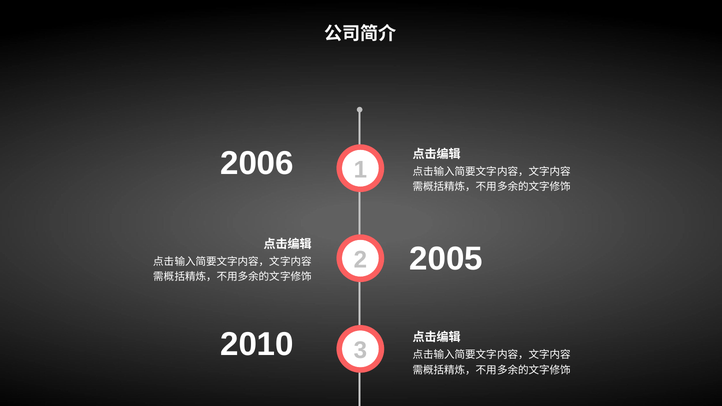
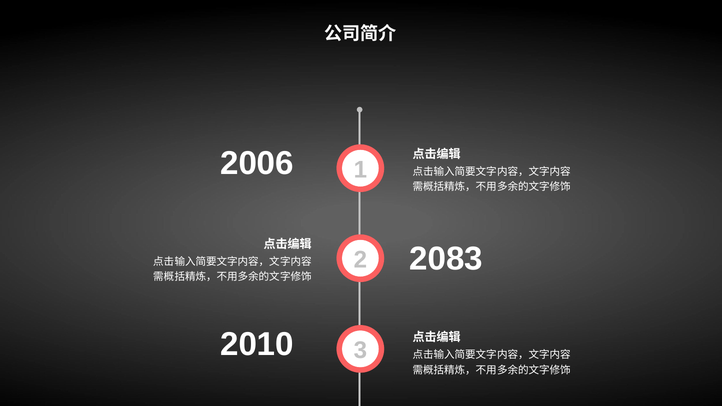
2005: 2005 -> 2083
